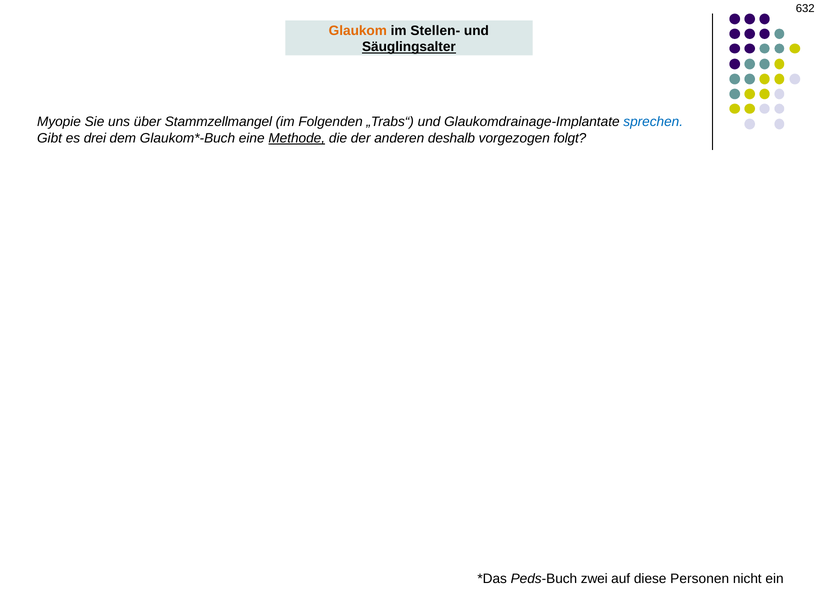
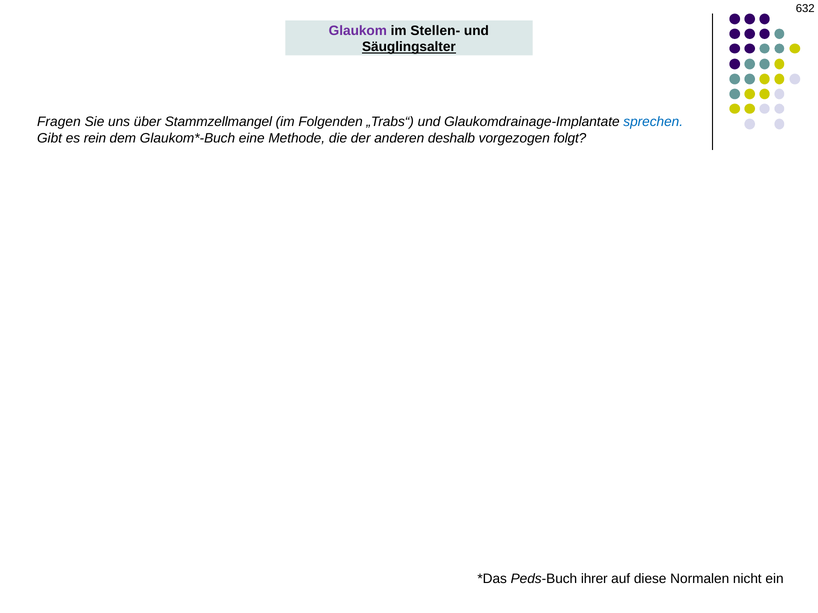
Glaukom colour: orange -> purple
Myopie: Myopie -> Fragen
drei: drei -> rein
Methode underline: present -> none
zwei: zwei -> ihrer
Personen: Personen -> Normalen
